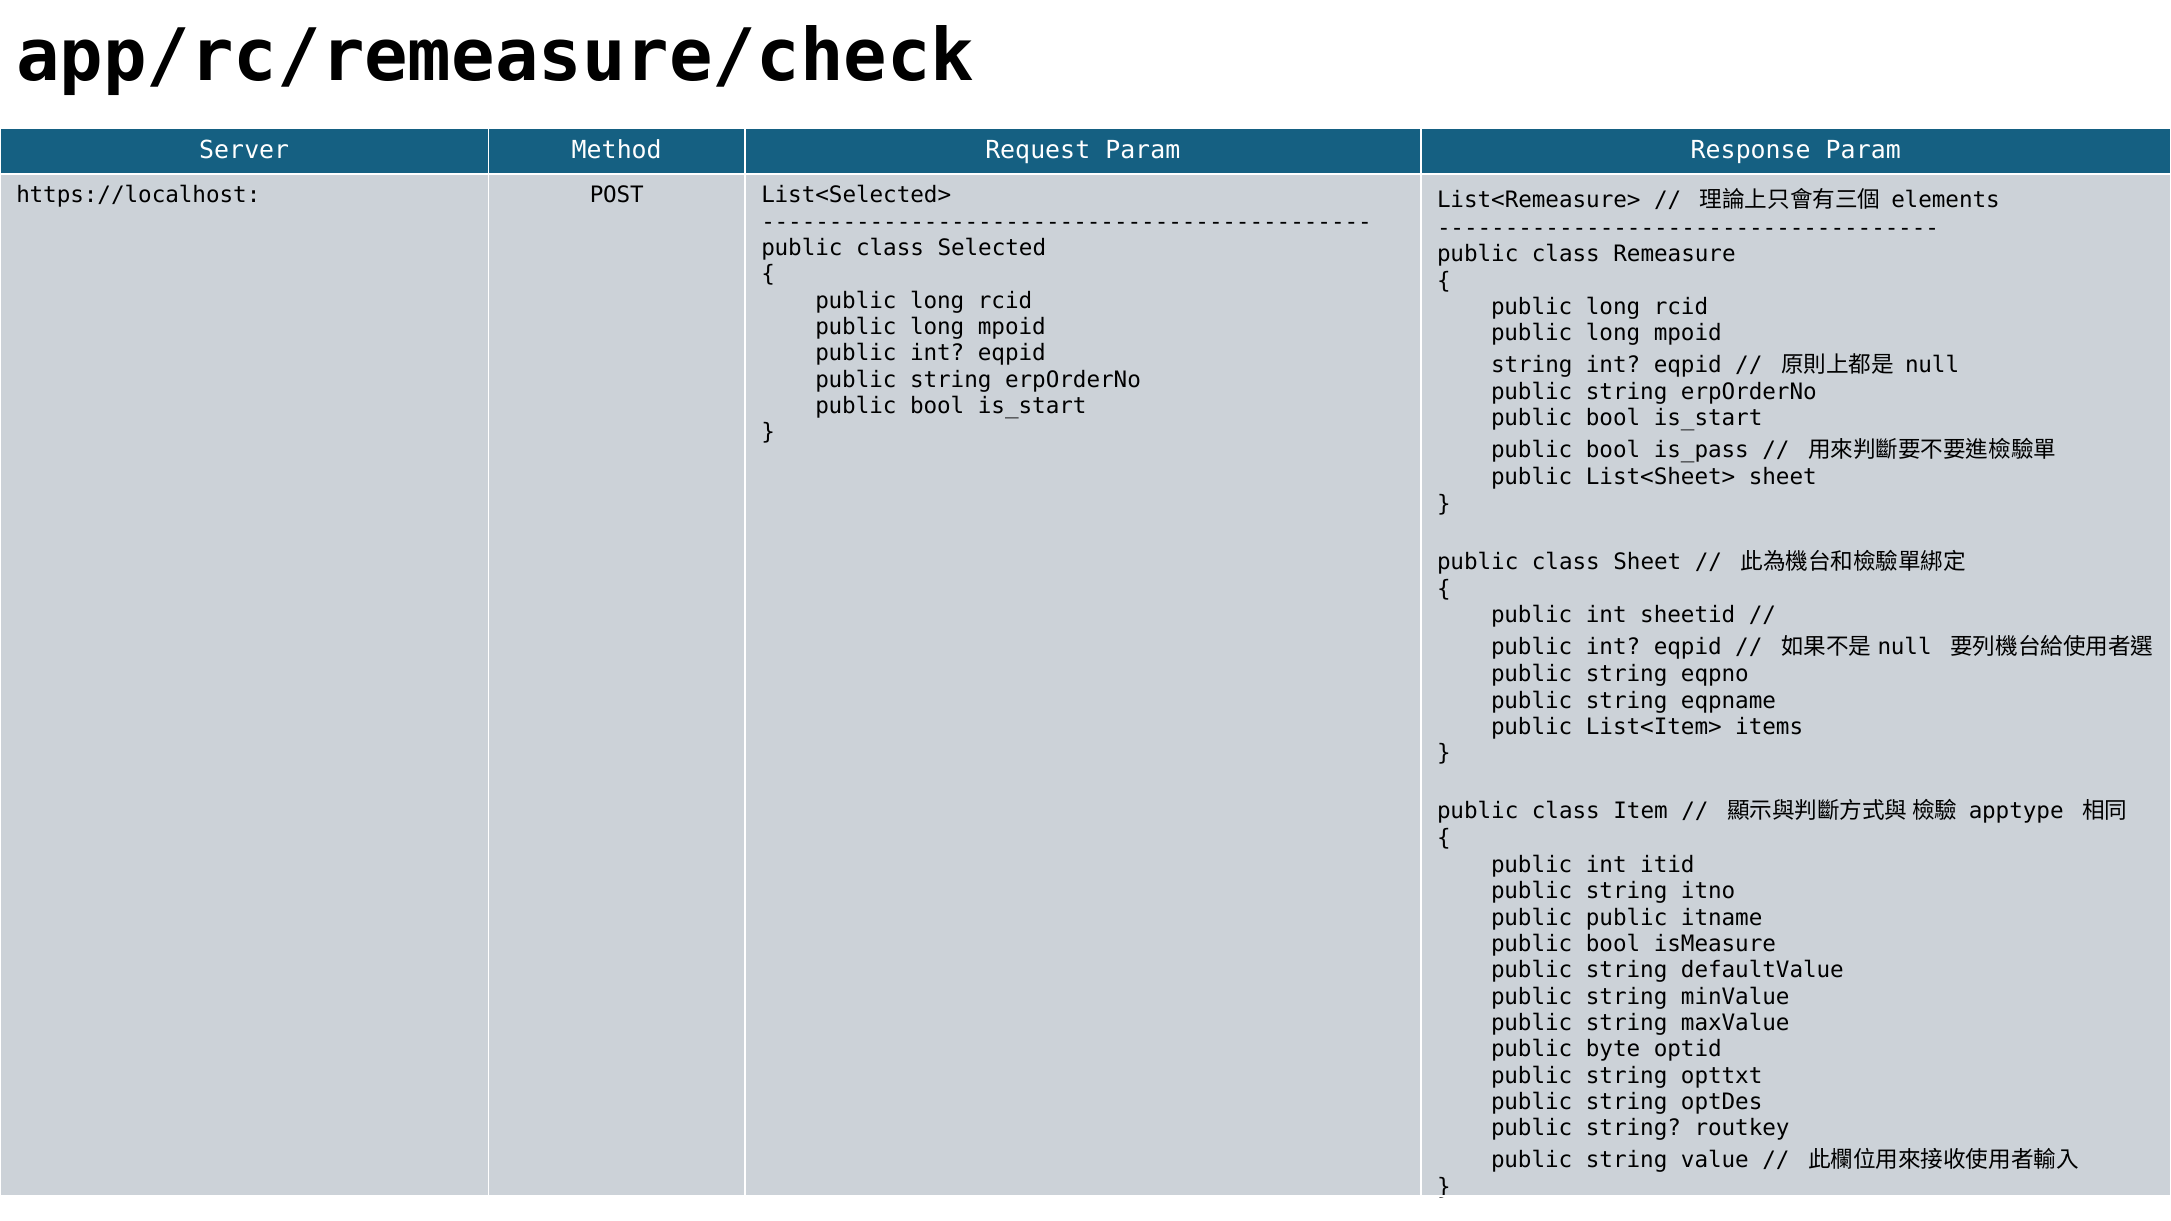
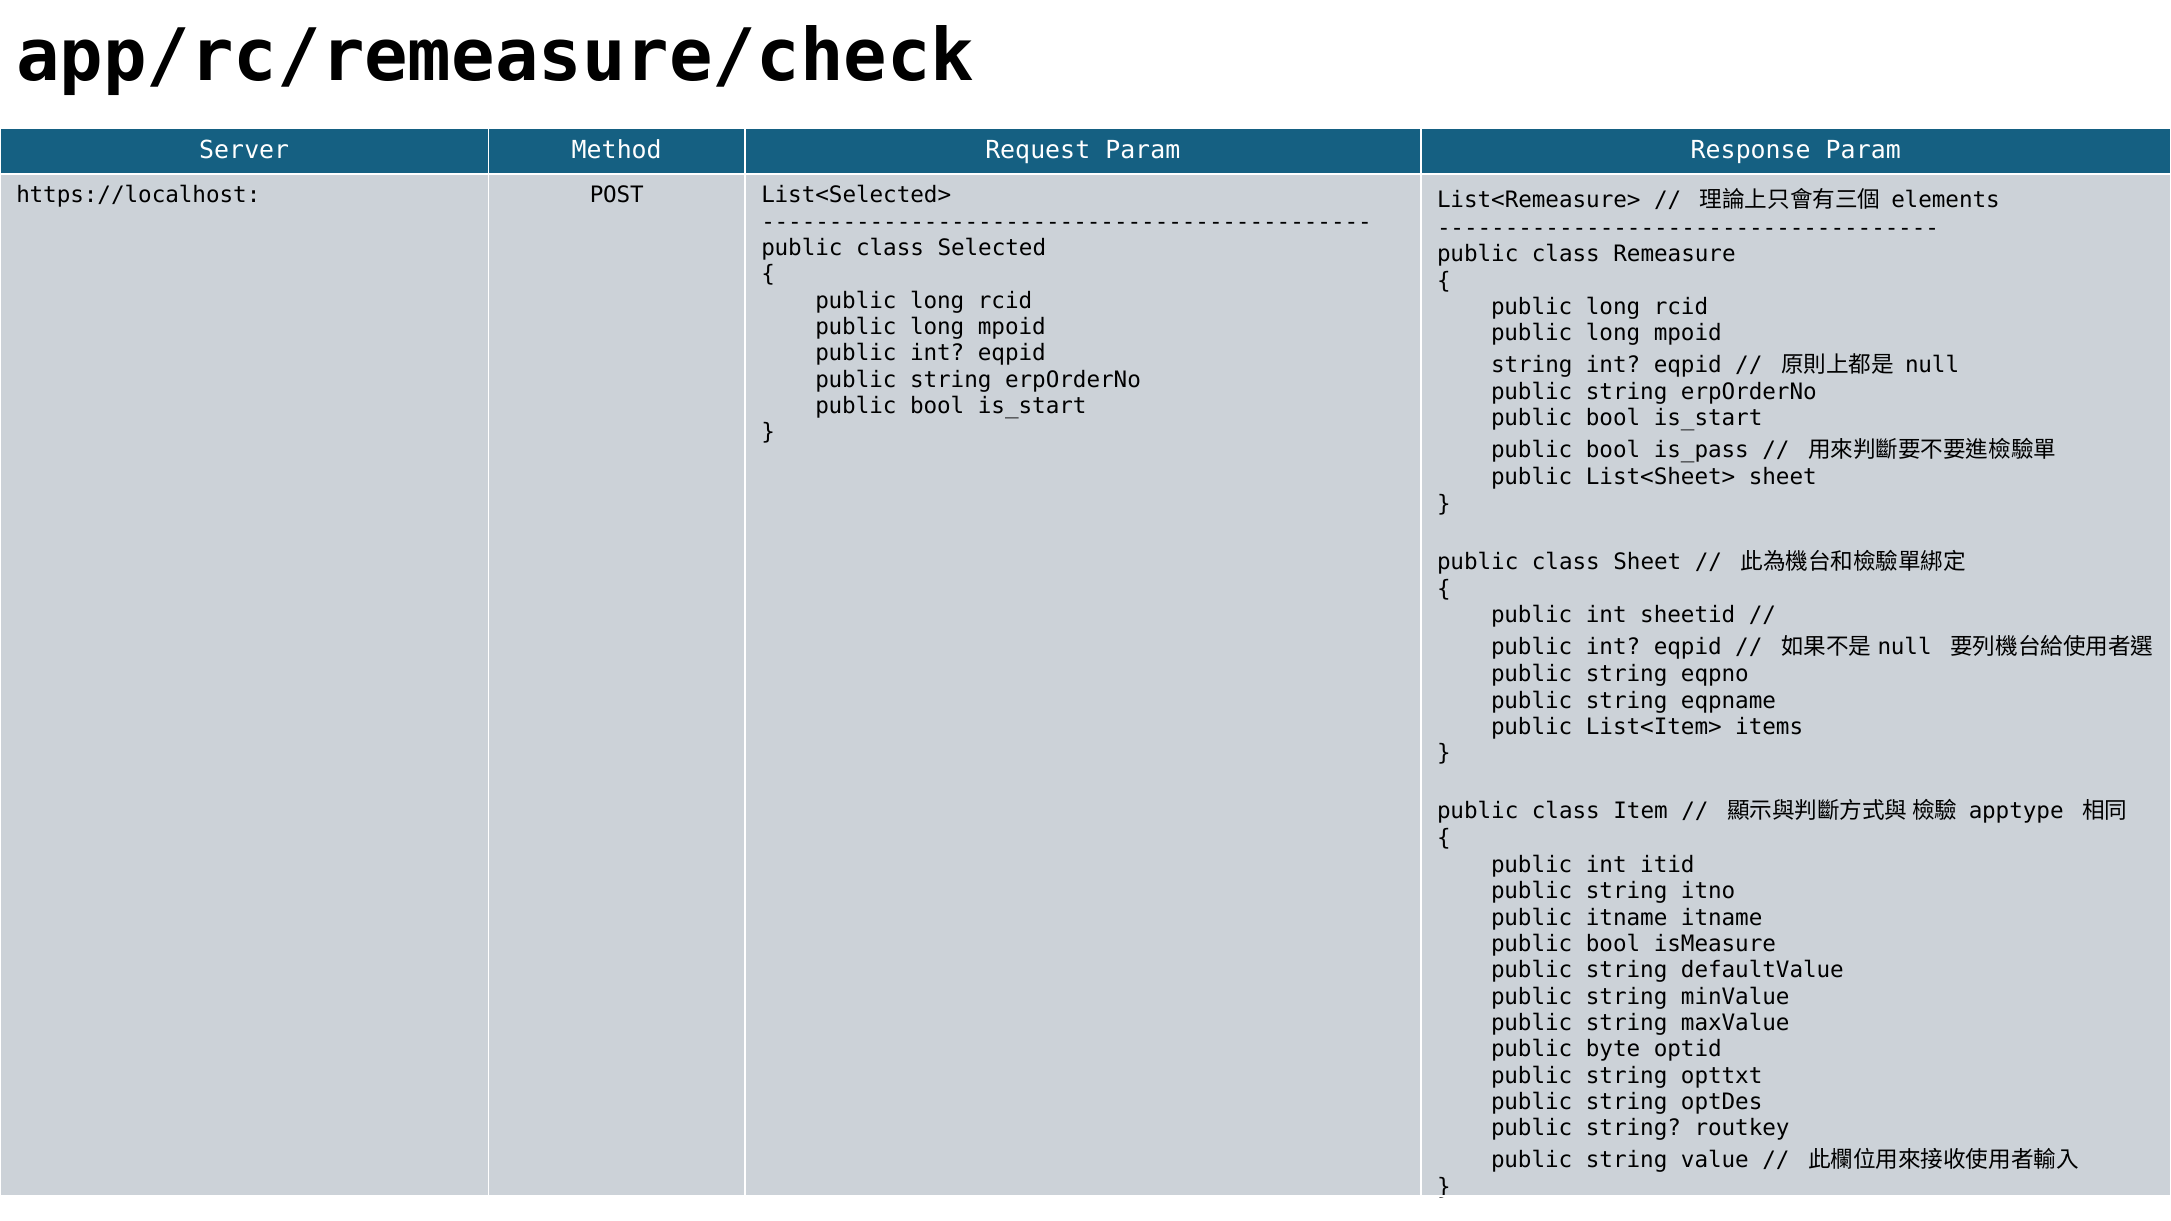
public public: public -> itname
